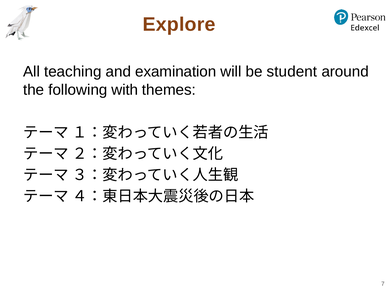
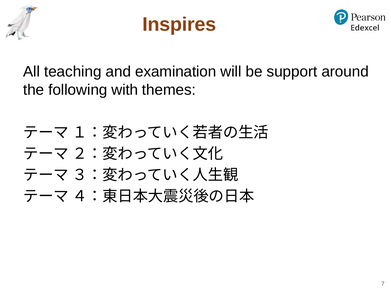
Explore: Explore -> Inspires
student: student -> support
